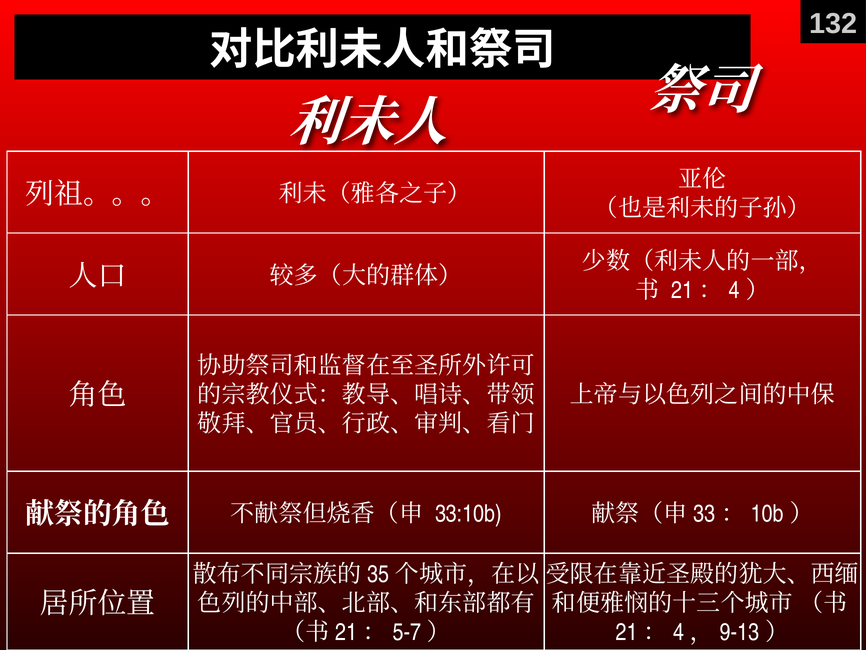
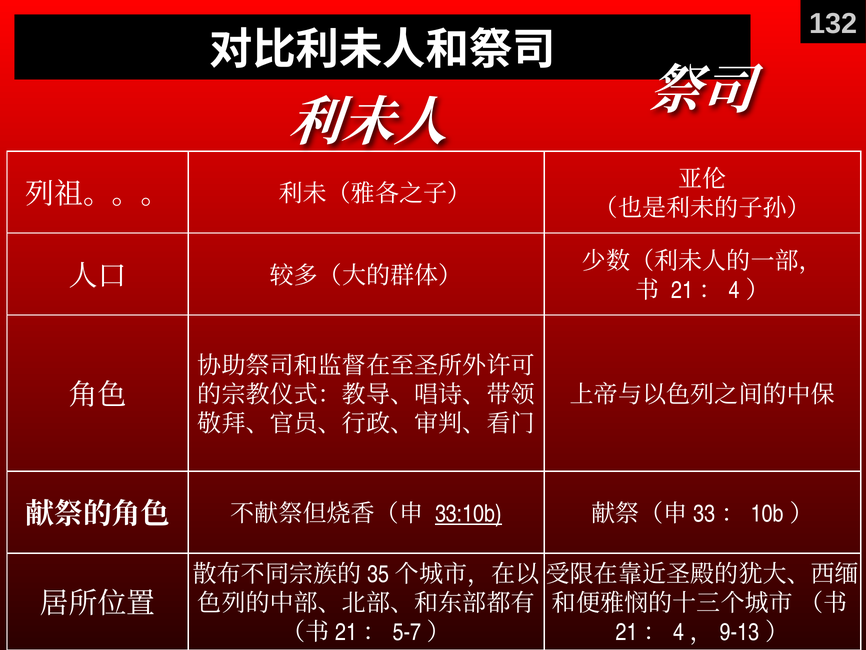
33:10b underline: none -> present
